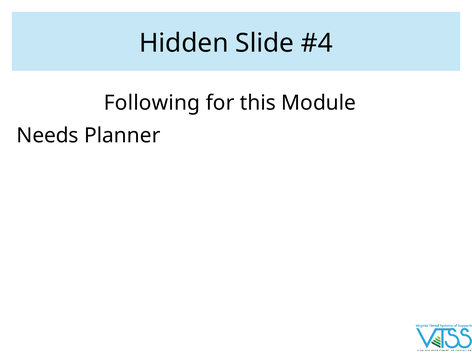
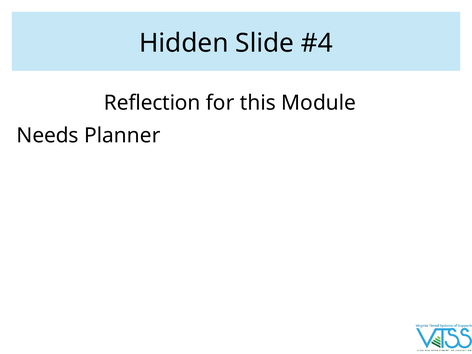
Following: Following -> Reflection
